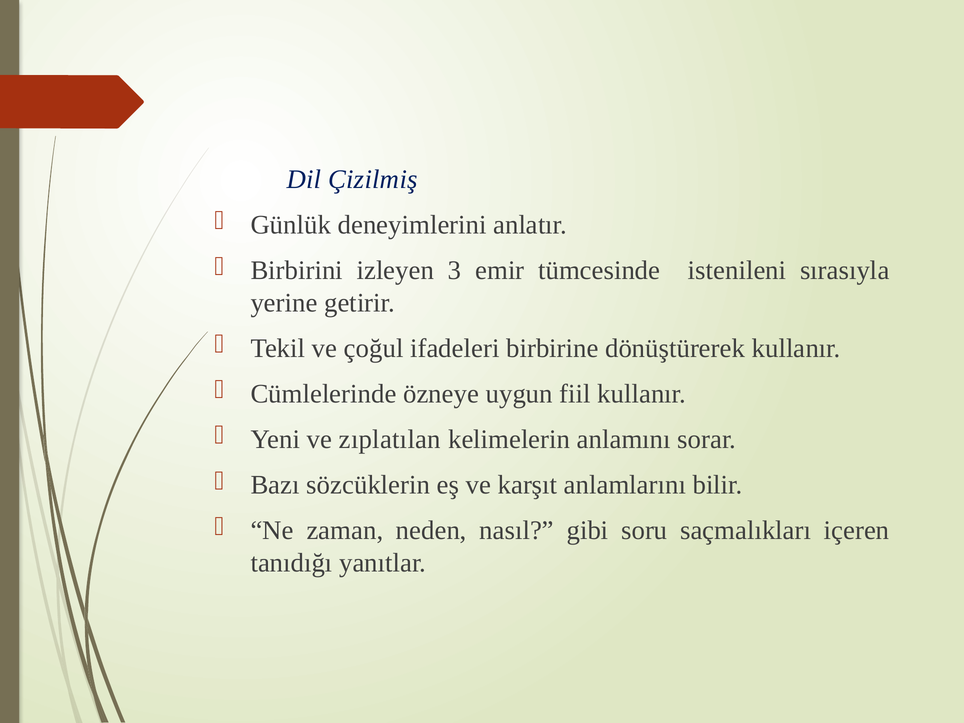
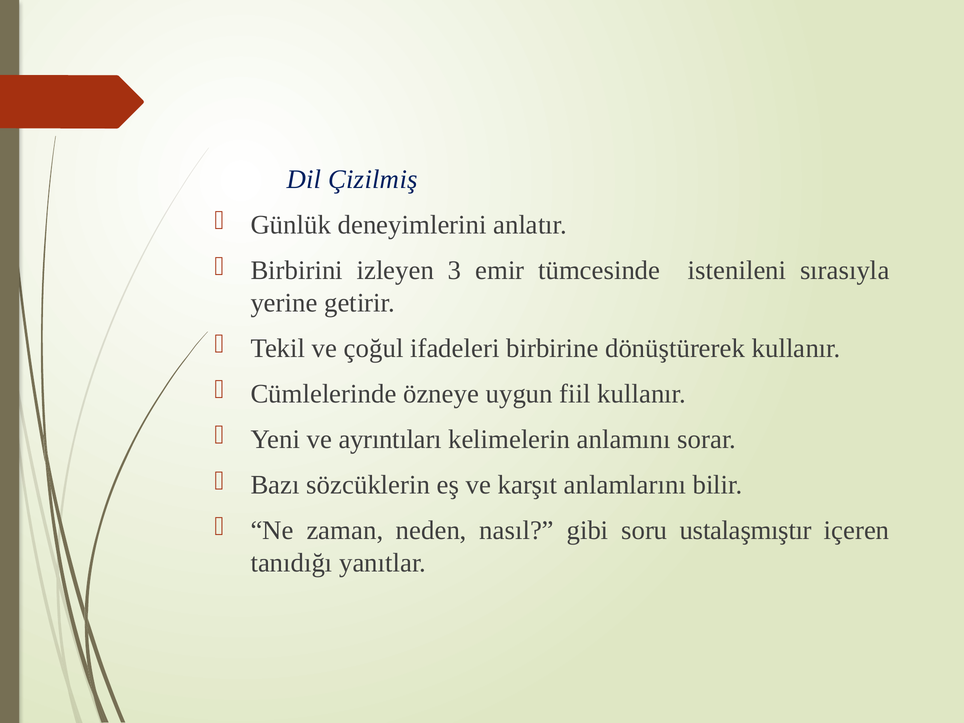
zıplatılan: zıplatılan -> ayrıntıları
saçmalıkları: saçmalıkları -> ustalaşmıştır
